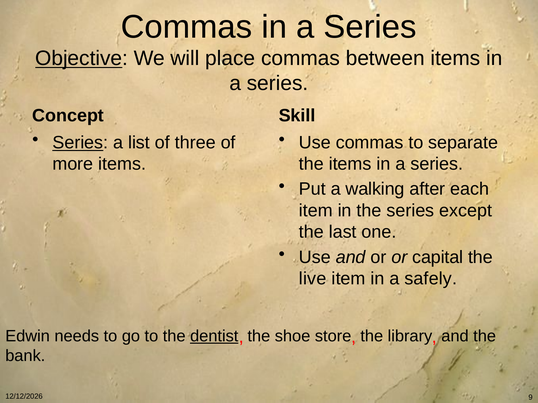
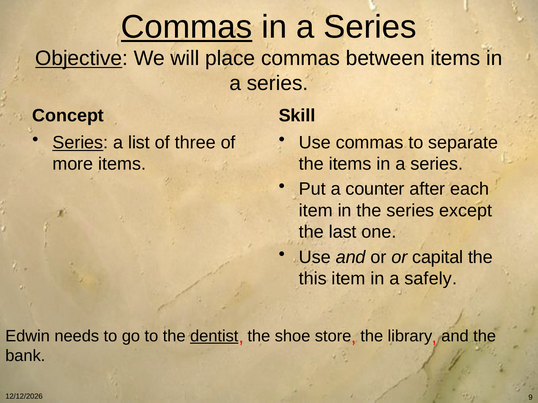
Commas at (187, 27) underline: none -> present
walking: walking -> counter
live: live -> this
